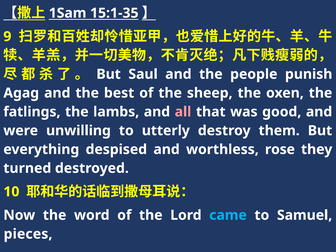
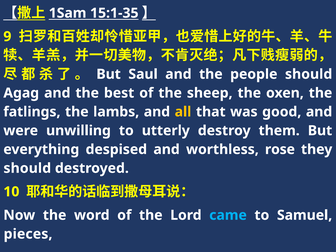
people punish: punish -> should
all colour: pink -> yellow
turned at (27, 168): turned -> should
